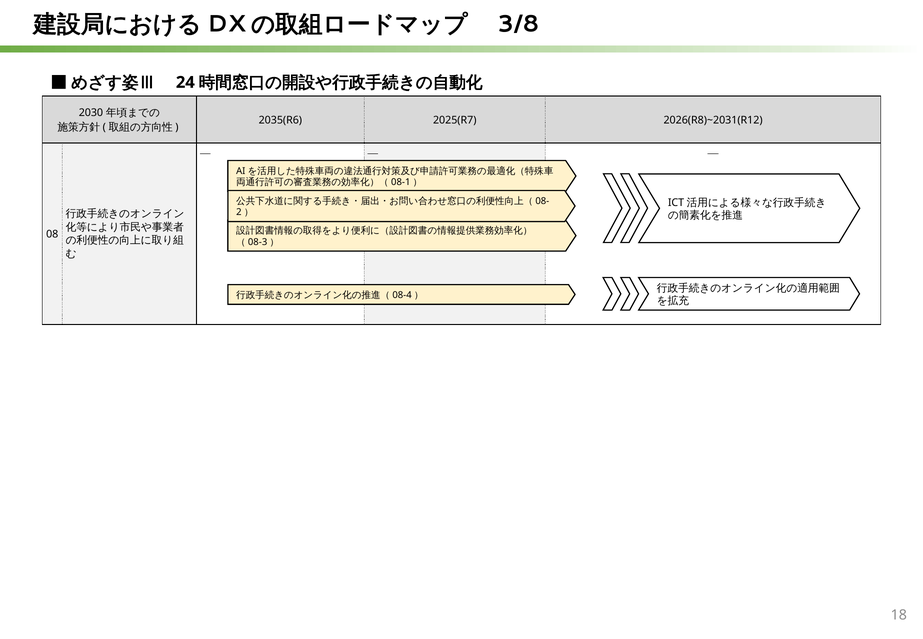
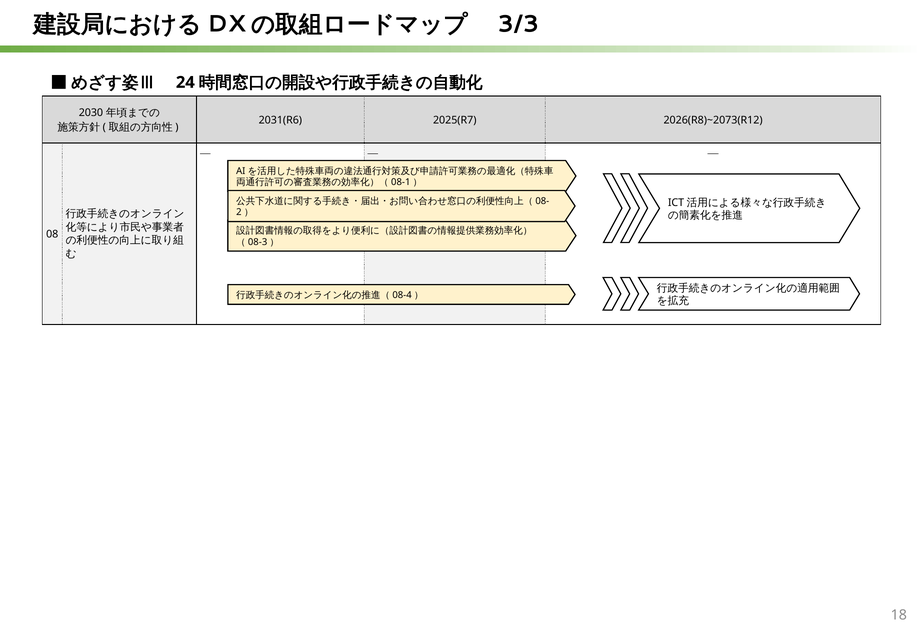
3/8: 3/8 -> 3/3
2035(R6: 2035(R6 -> 2031(R6
2026(R8)~2031(R12: 2026(R8)~2031(R12 -> 2026(R8)~2073(R12
